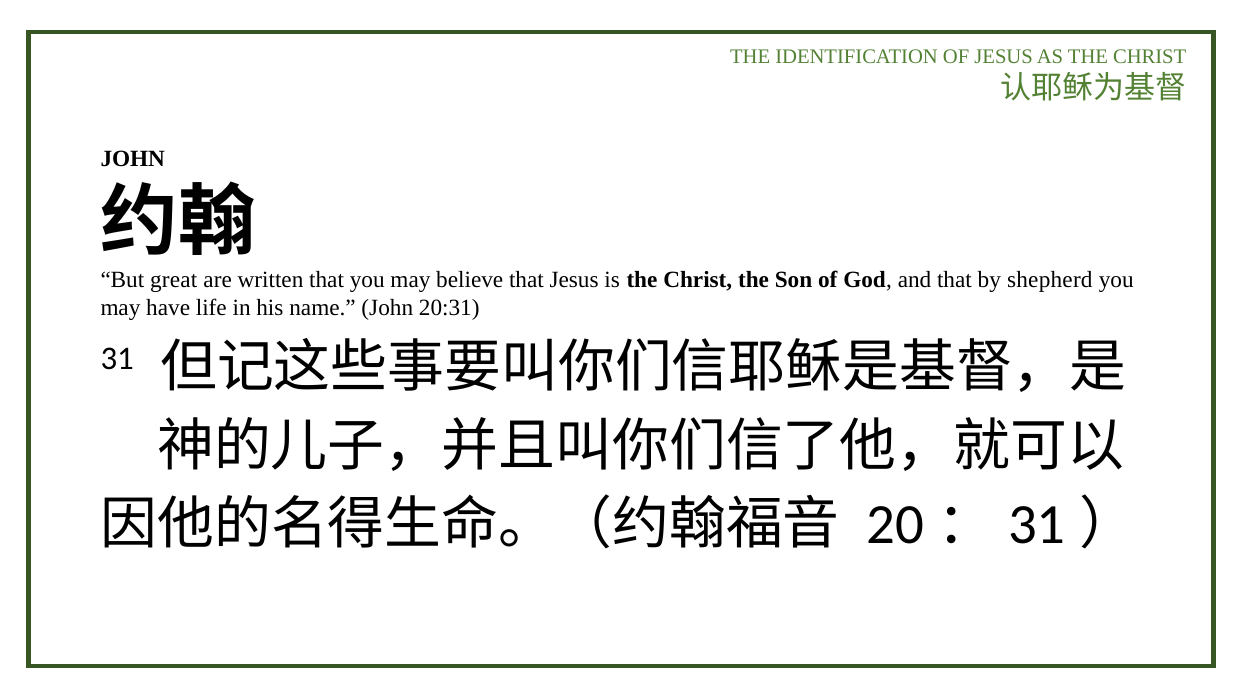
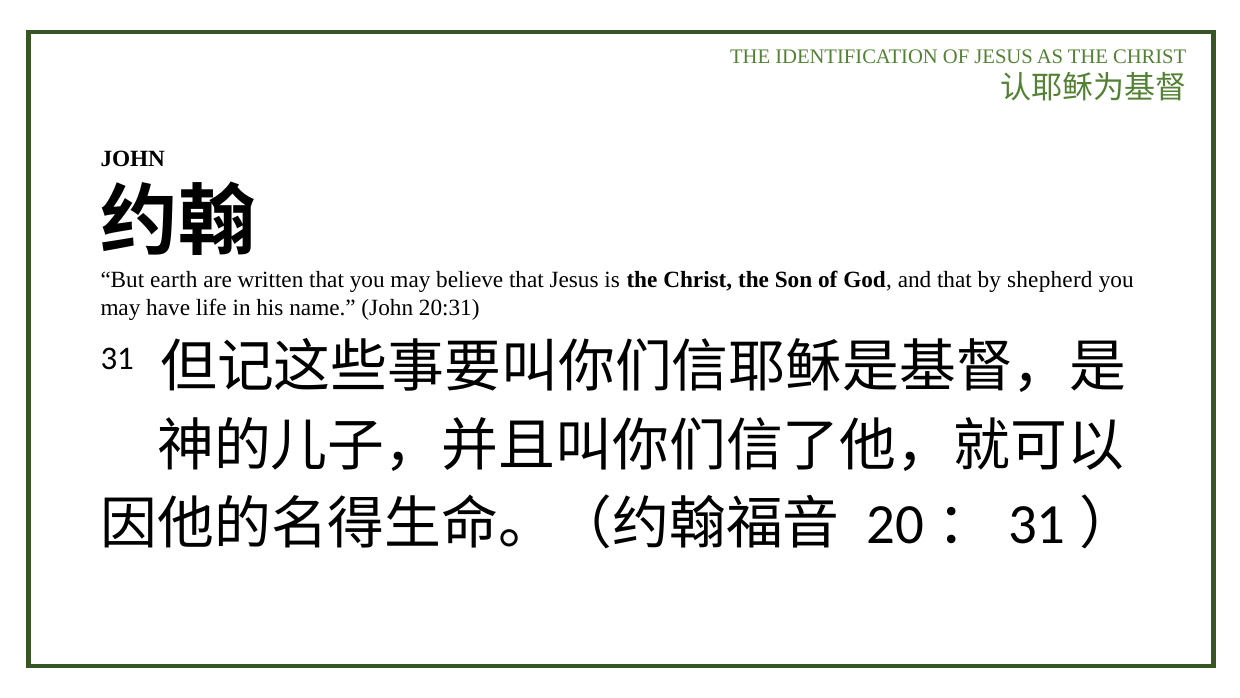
great: great -> earth
